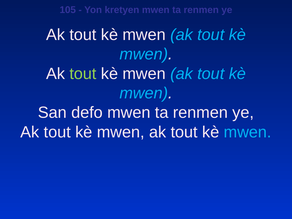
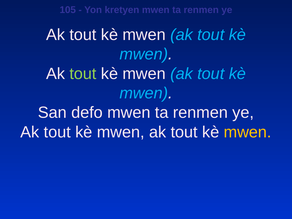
mwen at (248, 132) colour: light blue -> yellow
